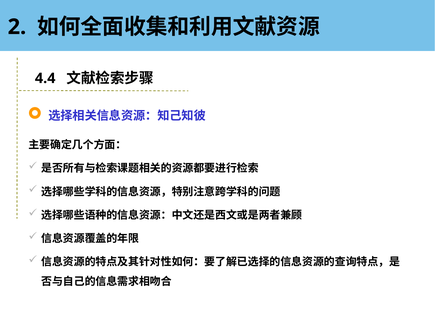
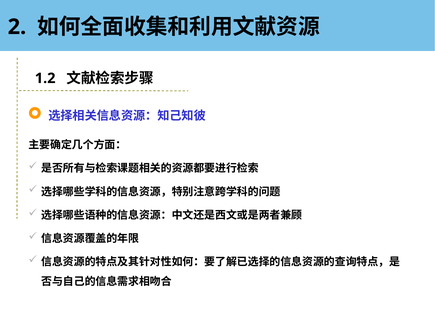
4.4: 4.4 -> 1.2
